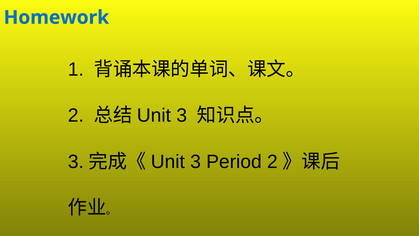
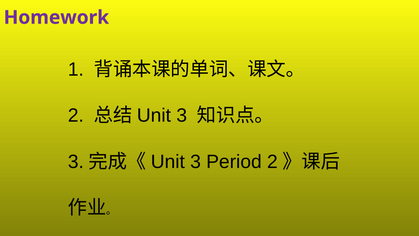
Homework colour: blue -> purple
